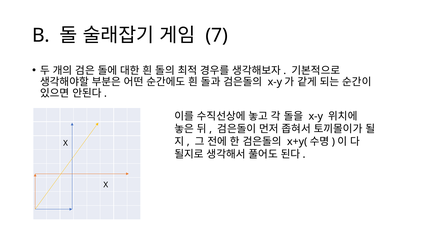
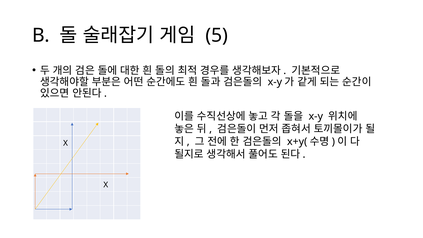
7: 7 -> 5
